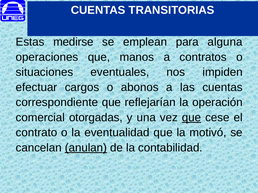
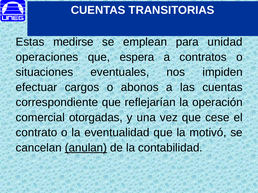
alguna: alguna -> unidad
manos: manos -> espera
que at (192, 118) underline: present -> none
